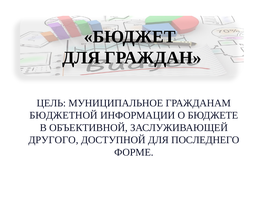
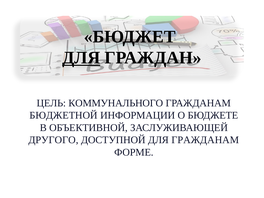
ДЛЯ at (81, 58) underline: none -> present
МУНИЦИПАЛЬНОЕ: МУНИЦИПАЛЬНОЕ -> КОММУНАЛЬНОГО
ДЛЯ ПОСЛЕДНЕГО: ПОСЛЕДНЕГО -> ГРАЖДАНАМ
